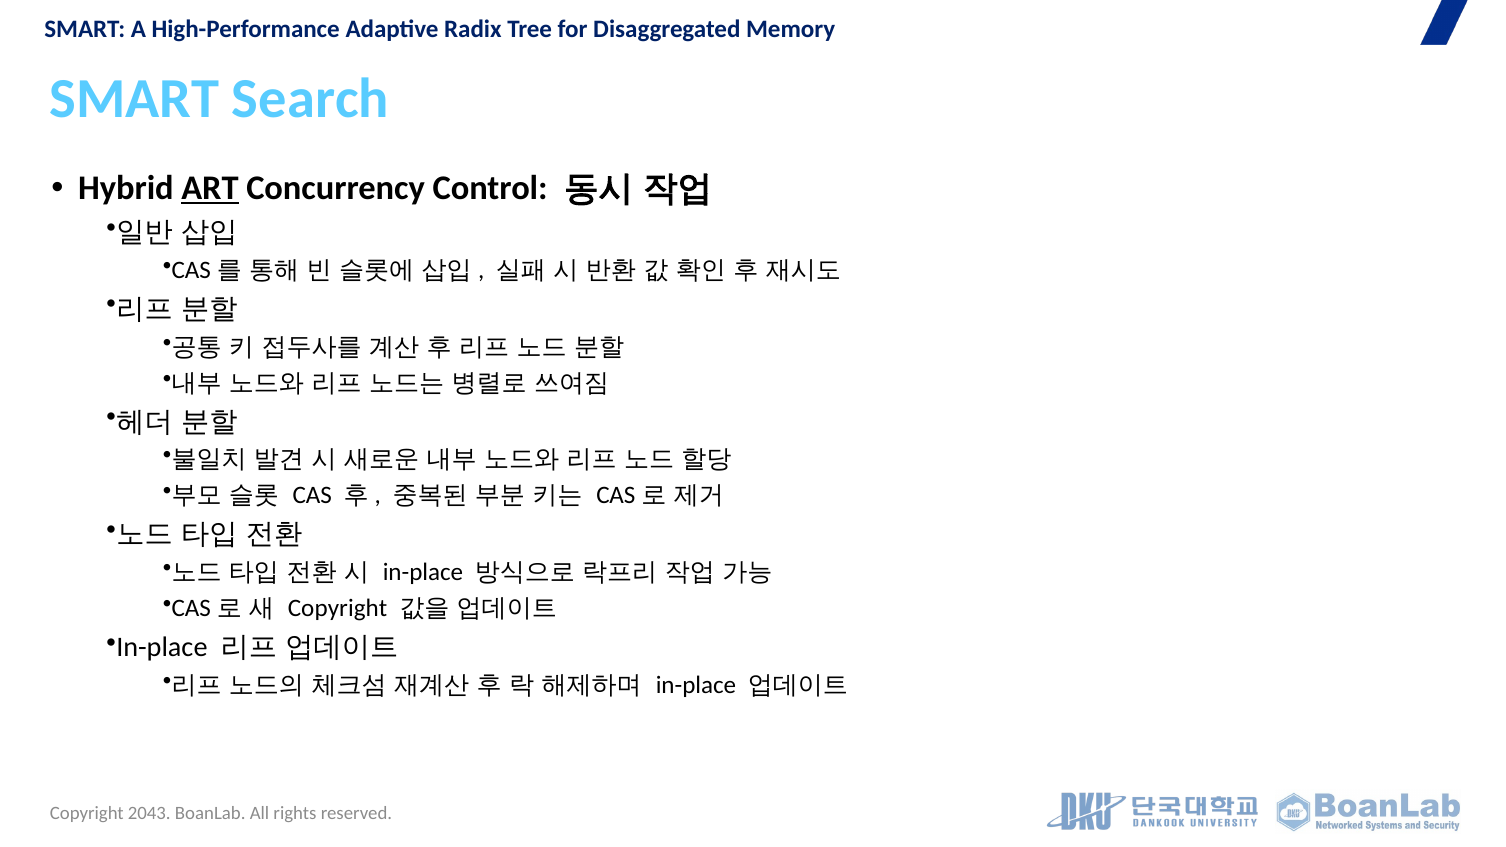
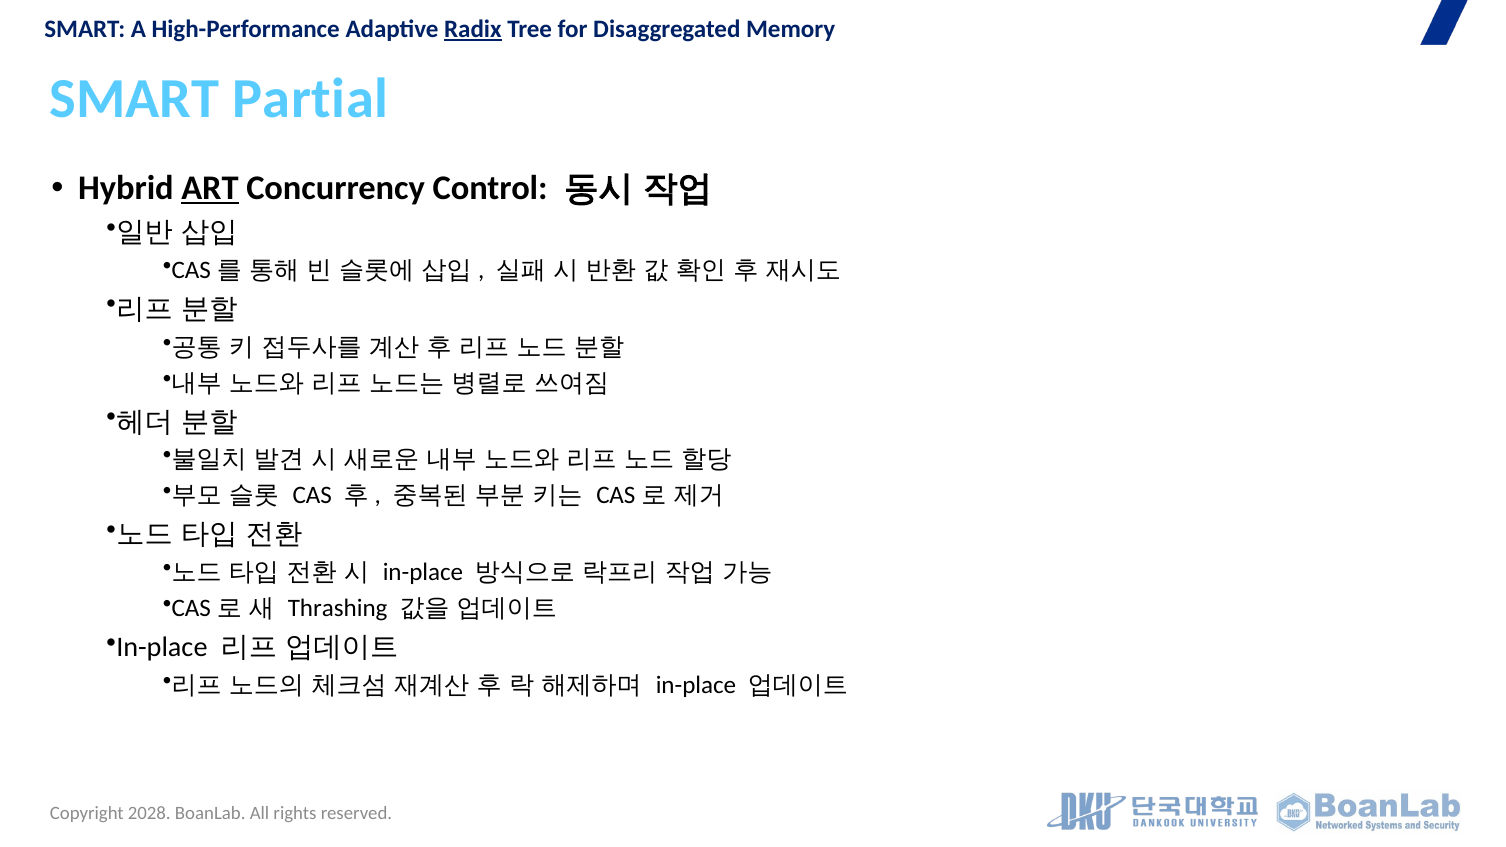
Radix underline: none -> present
Search: Search -> Partial
Copyright at (338, 609): Copyright -> Thrashing
2043: 2043 -> 2028
